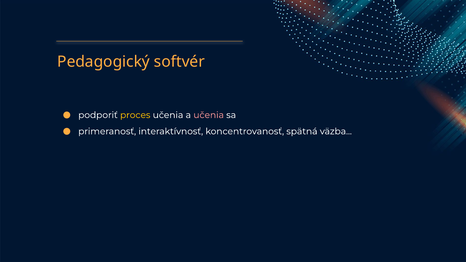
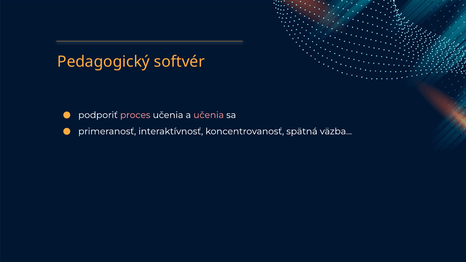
proces colour: yellow -> pink
